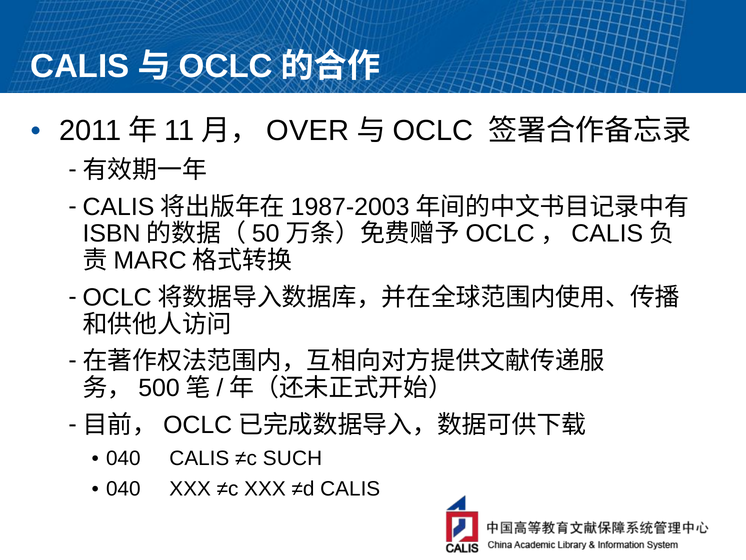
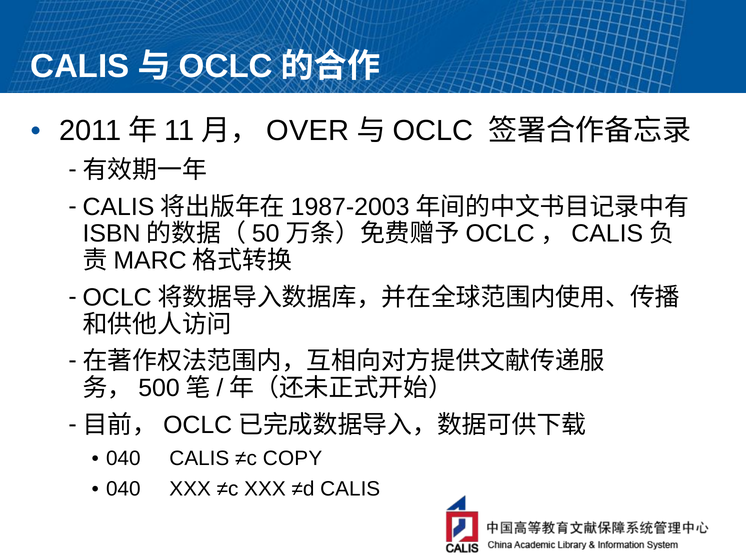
SUCH: SUCH -> COPY
